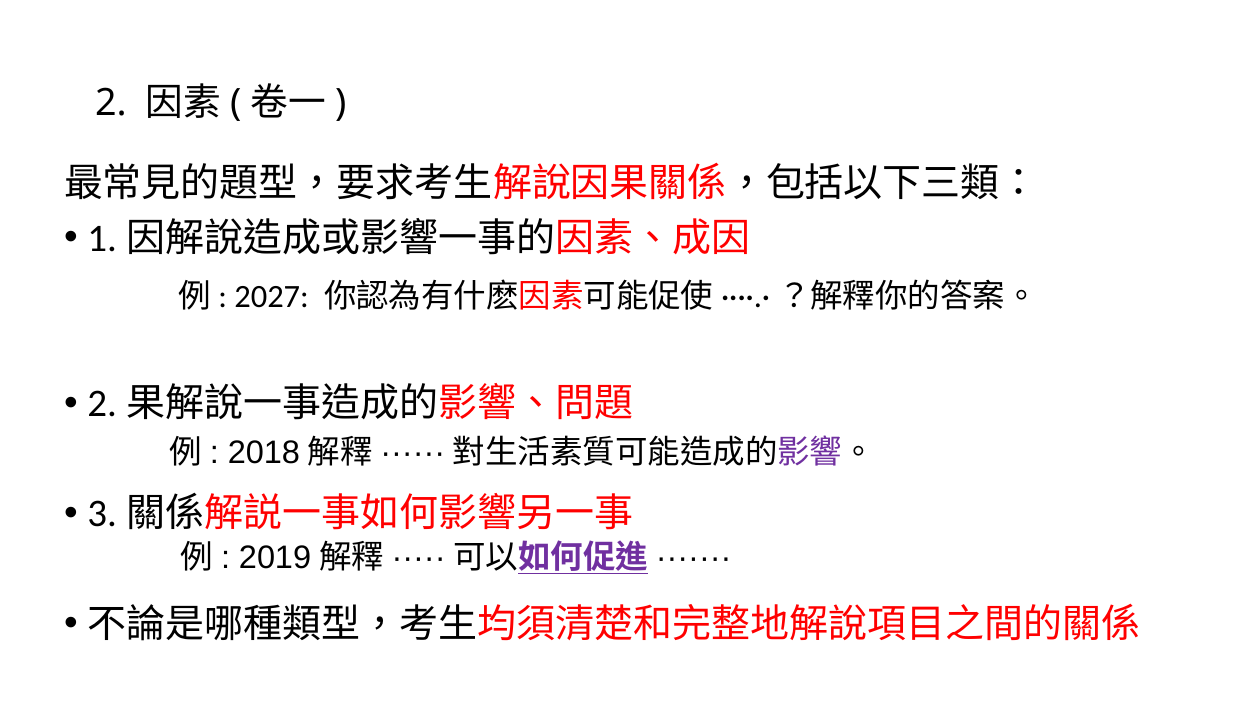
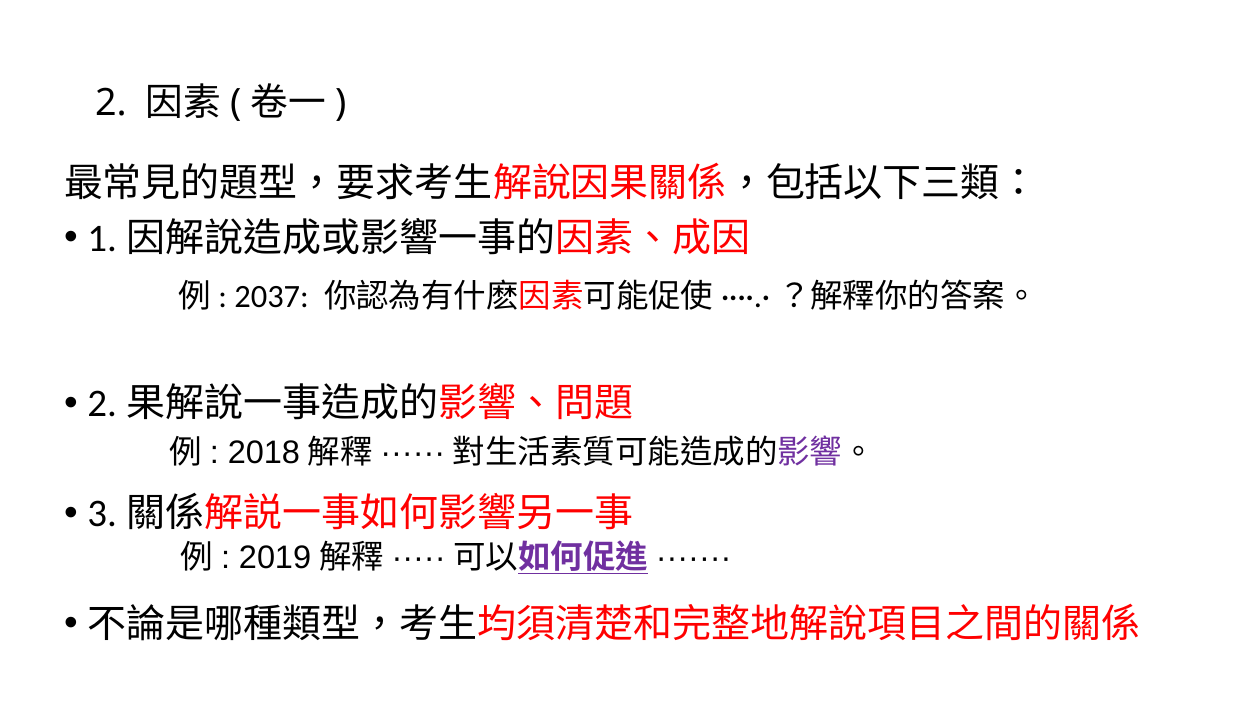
2027: 2027 -> 2037
